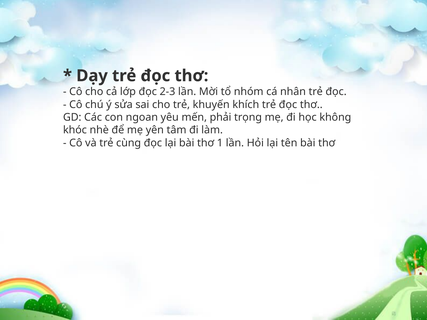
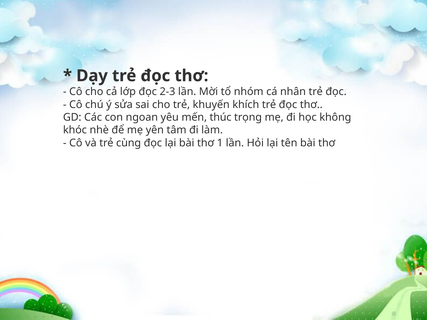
phải: phải -> thúc
